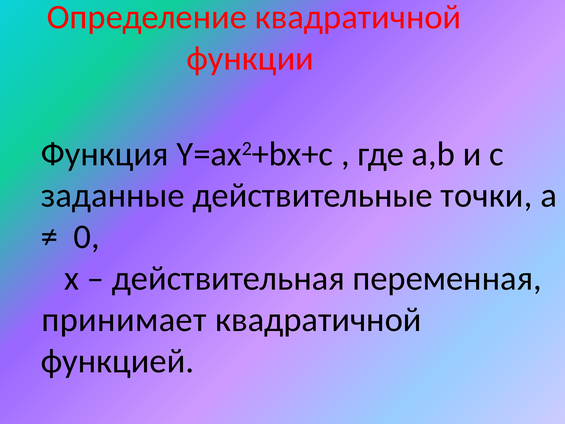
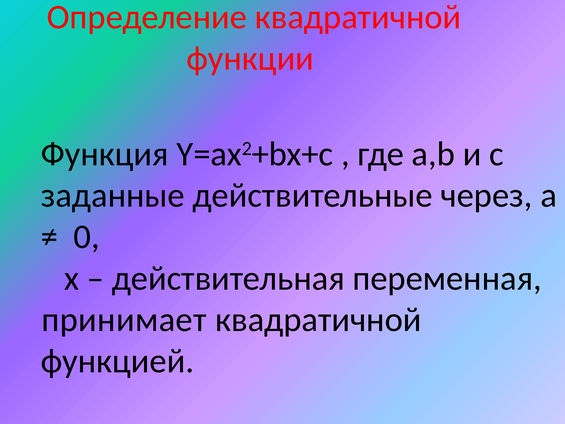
точки: точки -> через
